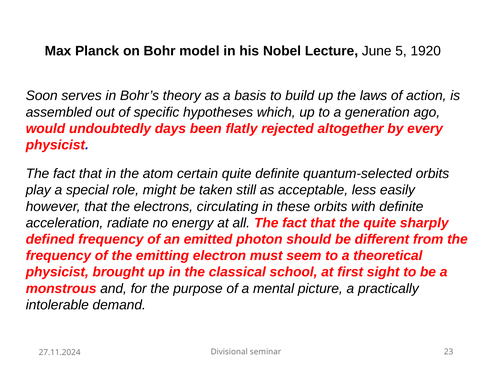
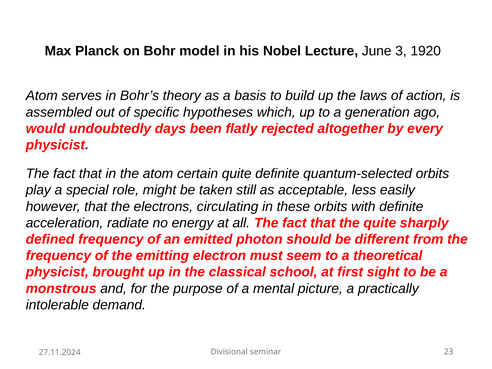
5: 5 -> 3
Soon at (42, 96): Soon -> Atom
